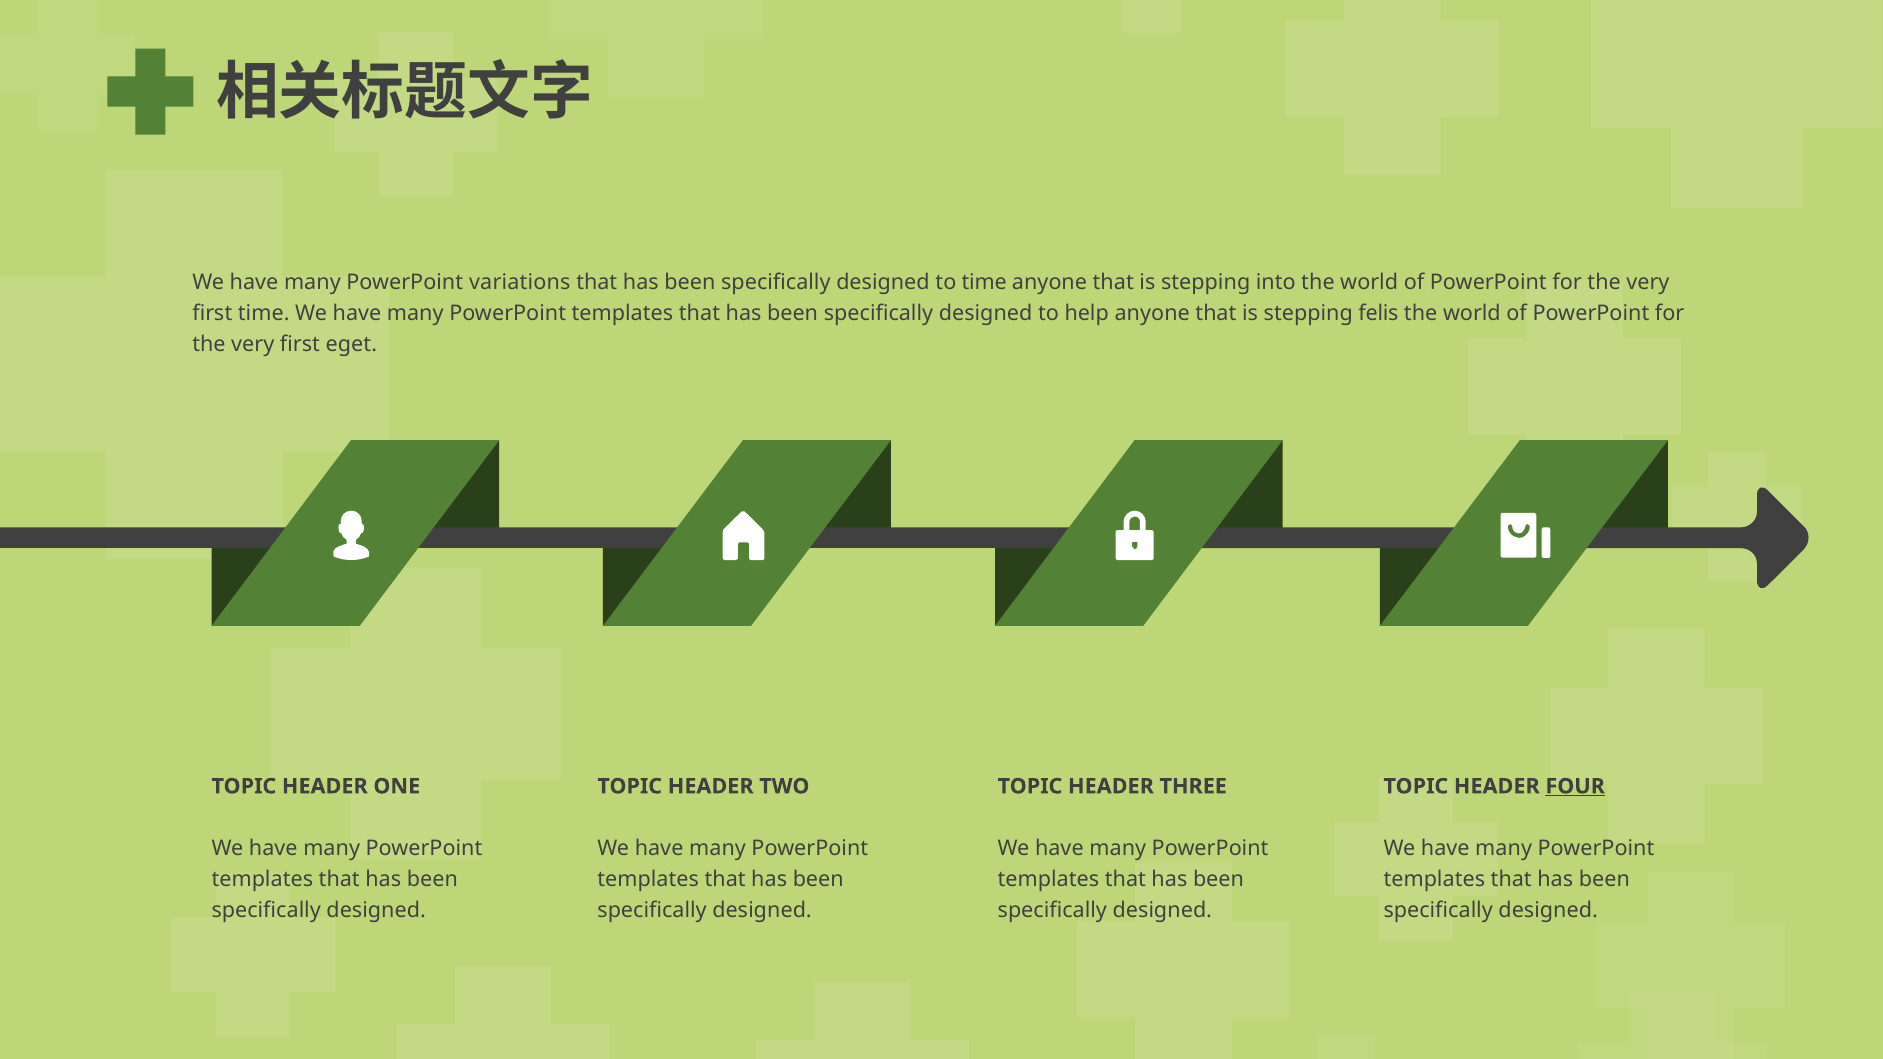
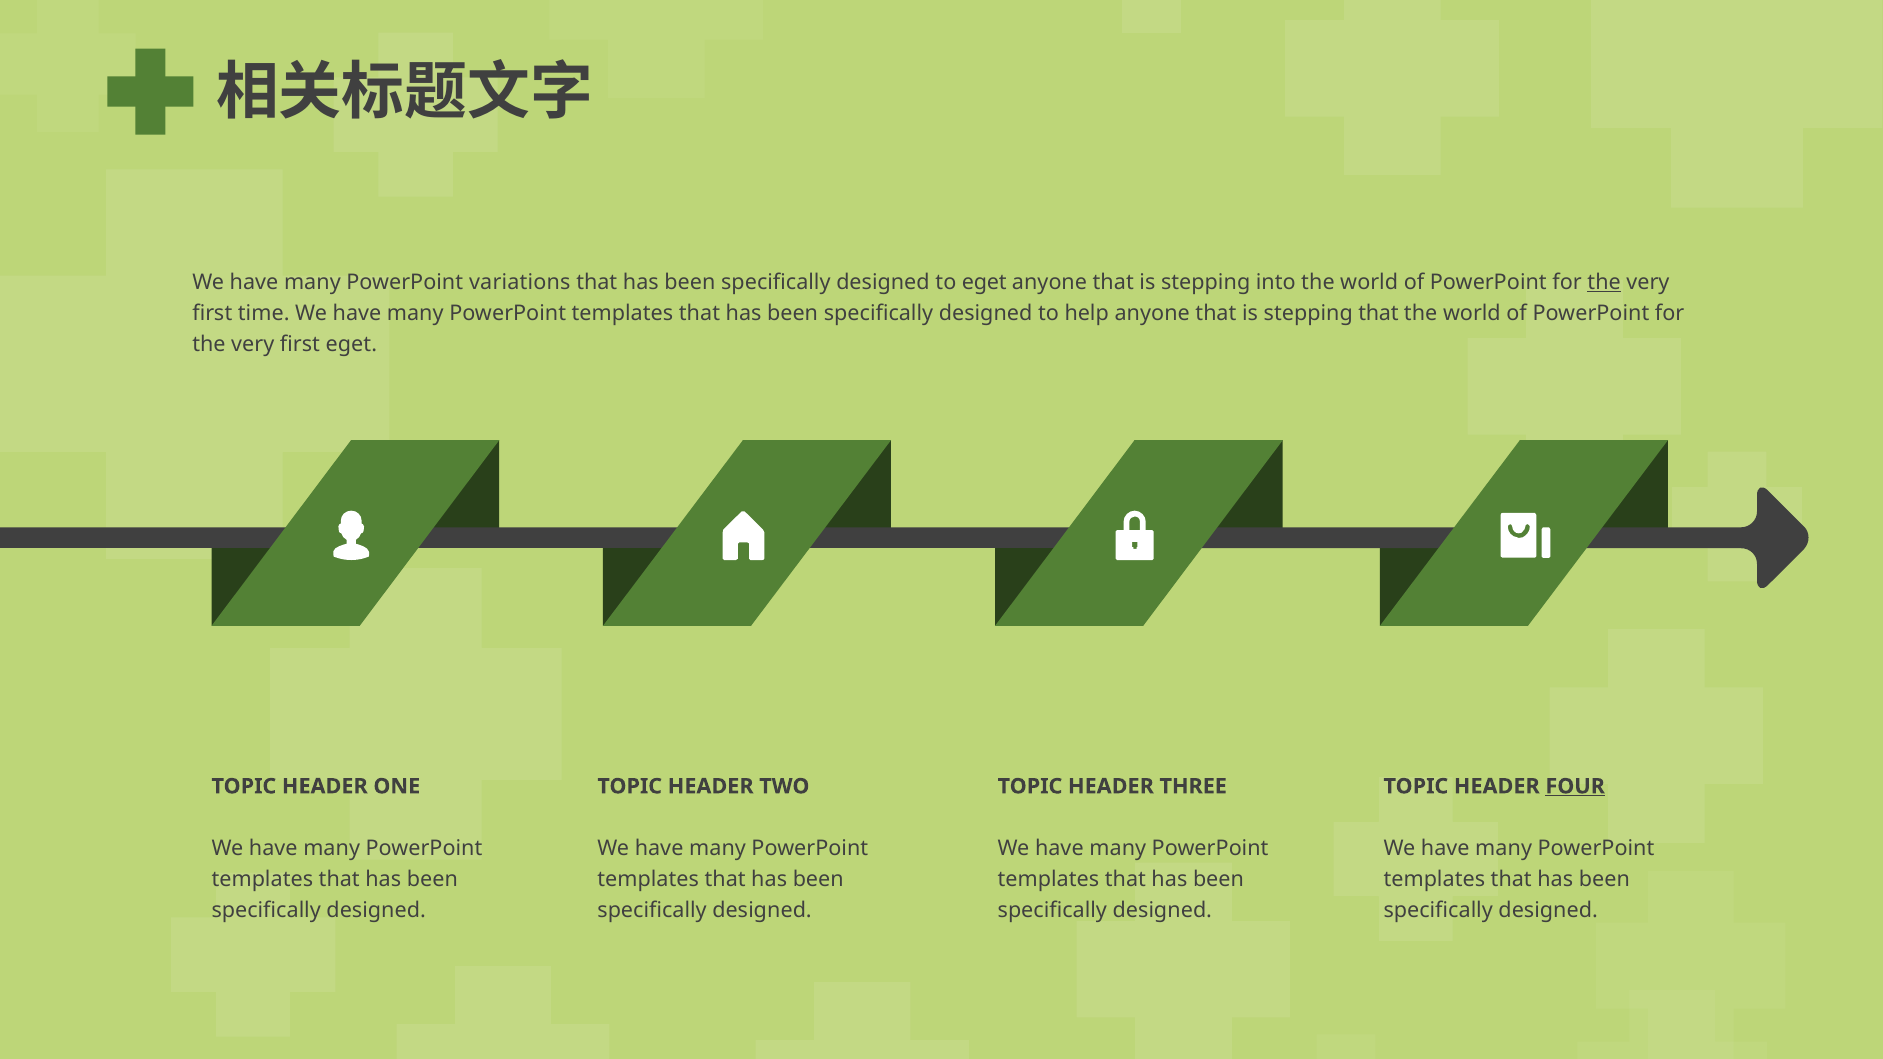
to time: time -> eget
the at (1604, 282) underline: none -> present
stepping felis: felis -> that
